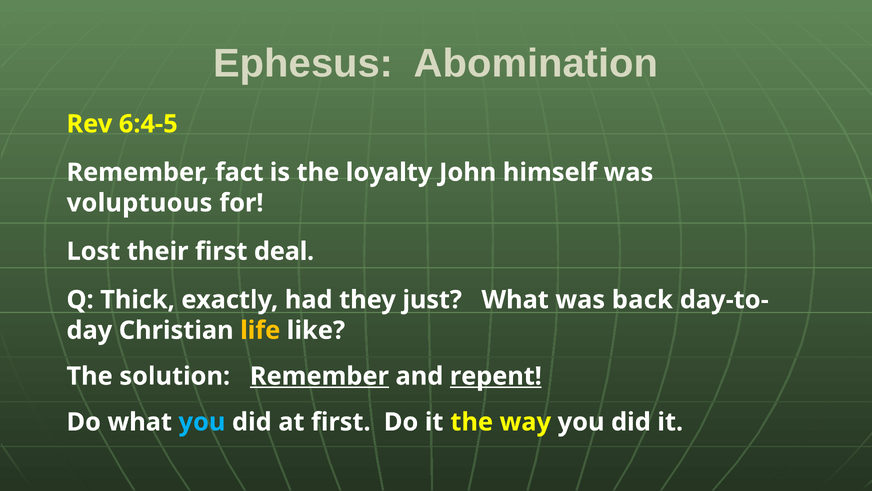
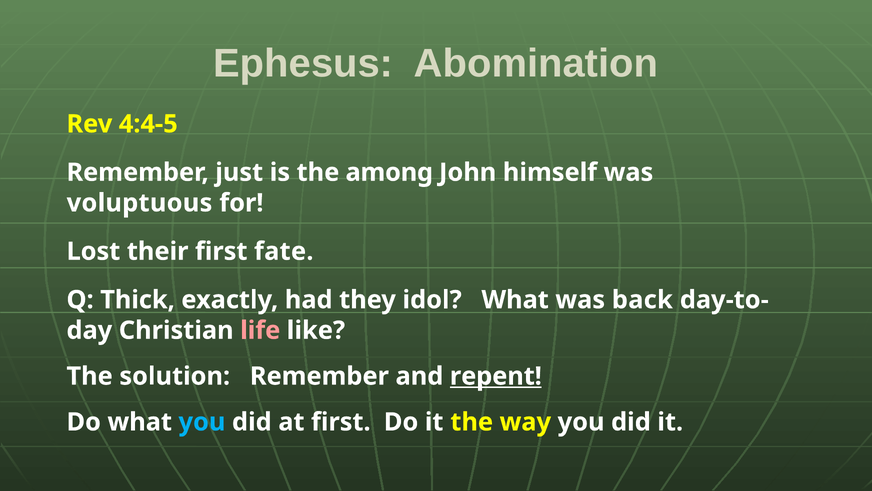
6:4-5: 6:4-5 -> 4:4-5
fact: fact -> just
loyalty: loyalty -> among
deal: deal -> fate
just: just -> idol
life colour: yellow -> pink
Remember at (319, 376) underline: present -> none
